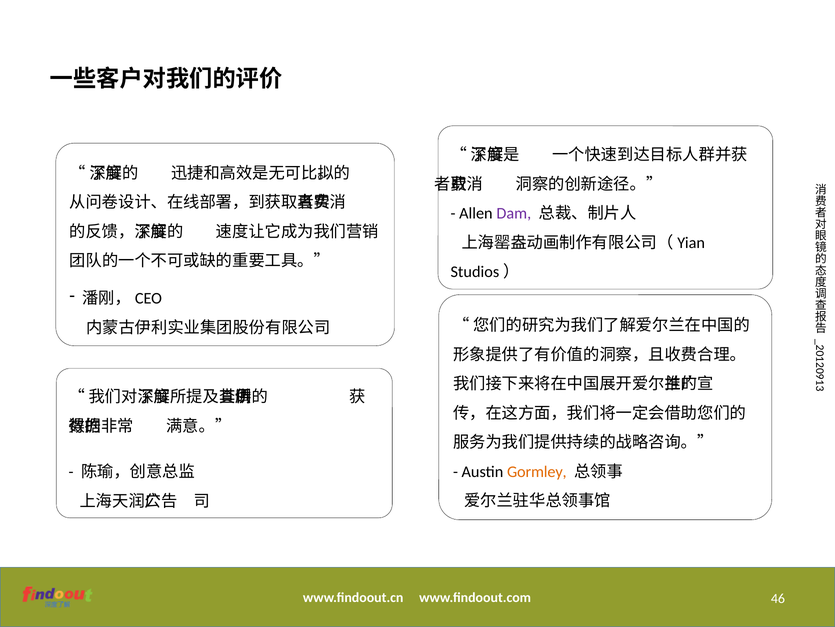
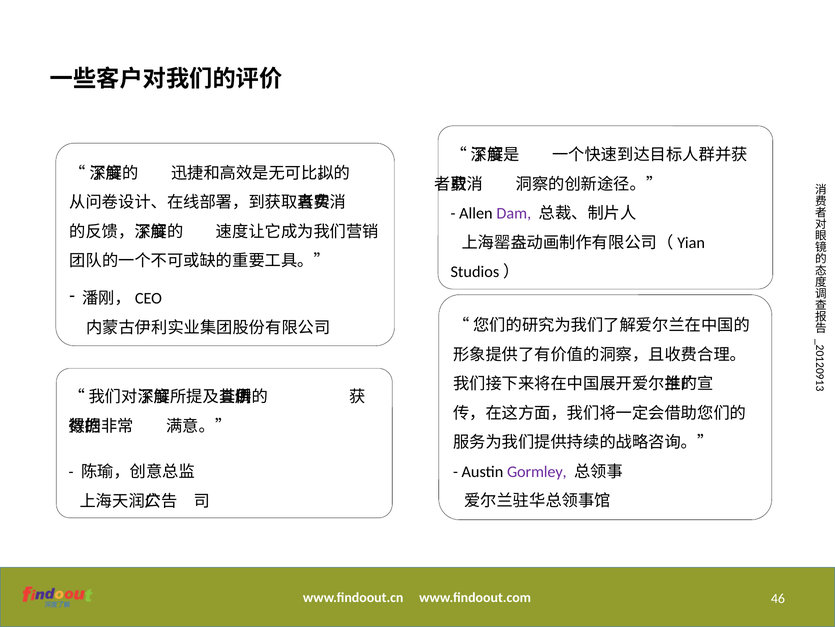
Gormley colour: orange -> purple
